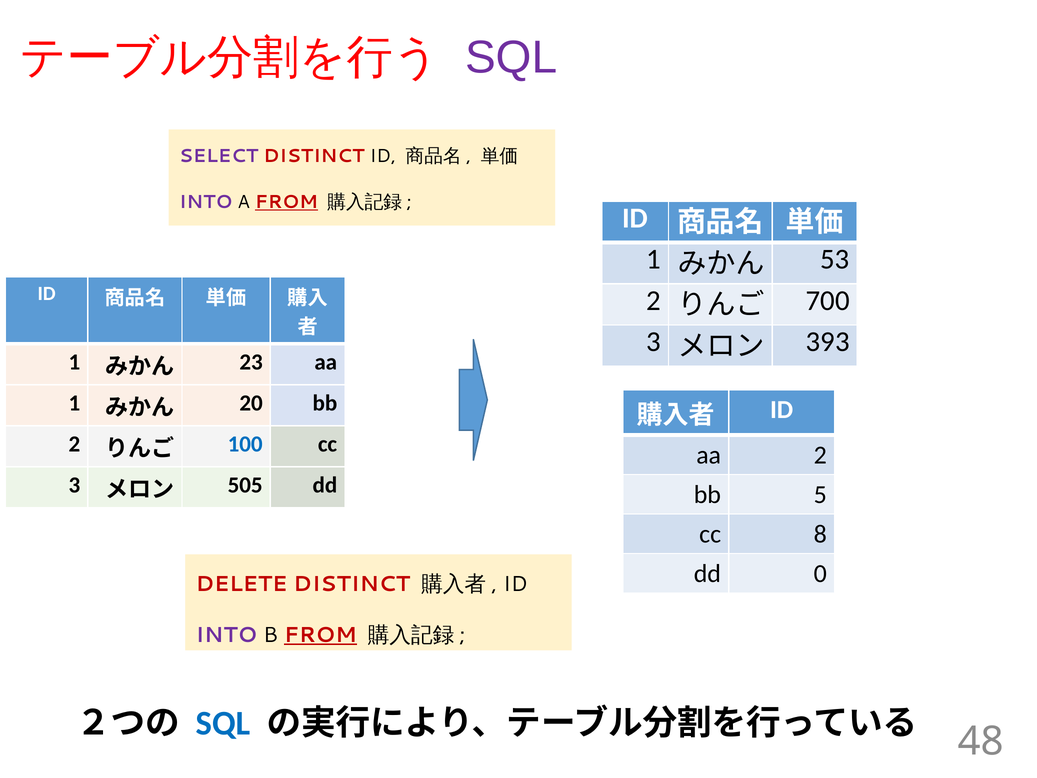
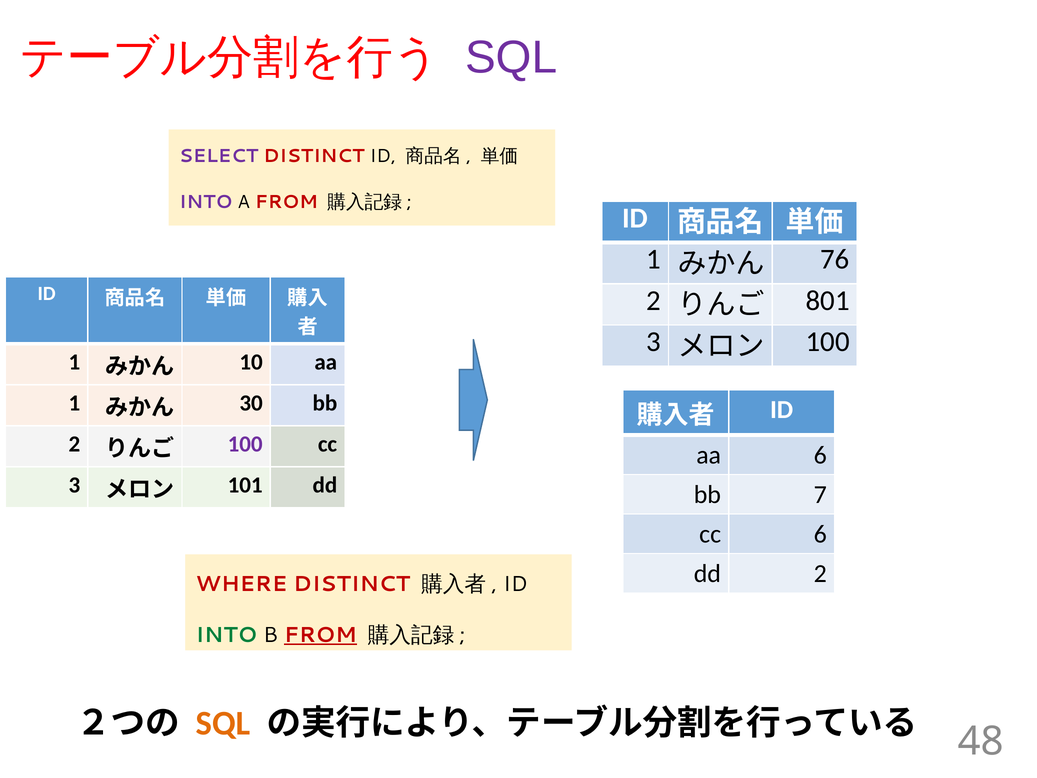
FROM at (286, 202) underline: present -> none
53: 53 -> 76
700: 700 -> 801
393 at (828, 342): 393 -> 100
23: 23 -> 10
20: 20 -> 30
100 at (245, 444) colour: blue -> purple
aa 2: 2 -> 6
505: 505 -> 101
5: 5 -> 7
cc 8: 8 -> 6
dd 0: 0 -> 2
DELETE: DELETE -> WHERE
INTO at (226, 635) colour: purple -> green
SQL at (223, 723) colour: blue -> orange
